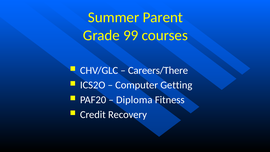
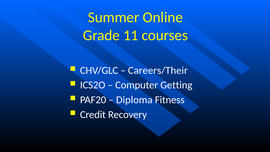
Parent: Parent -> Online
99: 99 -> 11
Careers/There: Careers/There -> Careers/Their
